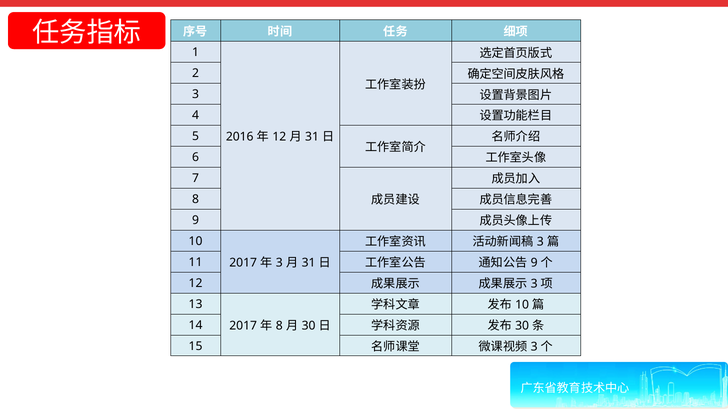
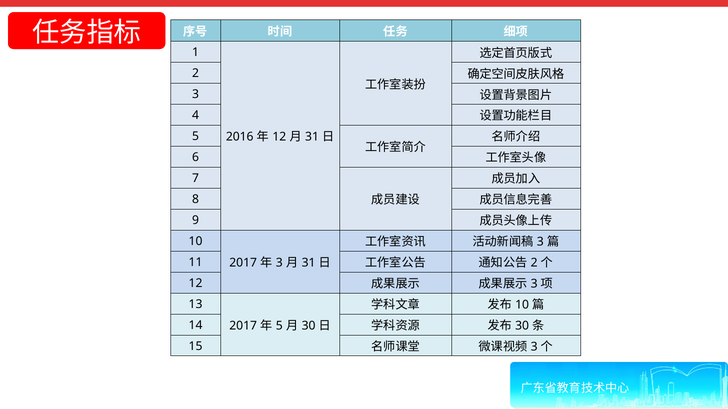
9 at (534, 263): 9 -> 2
8 at (279, 326): 8 -> 5
